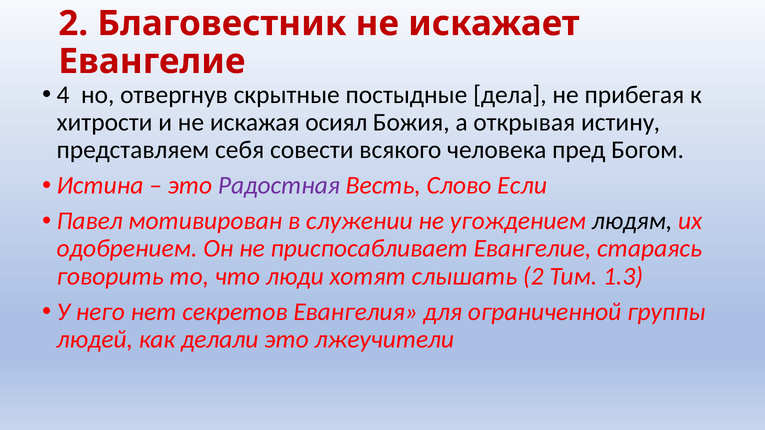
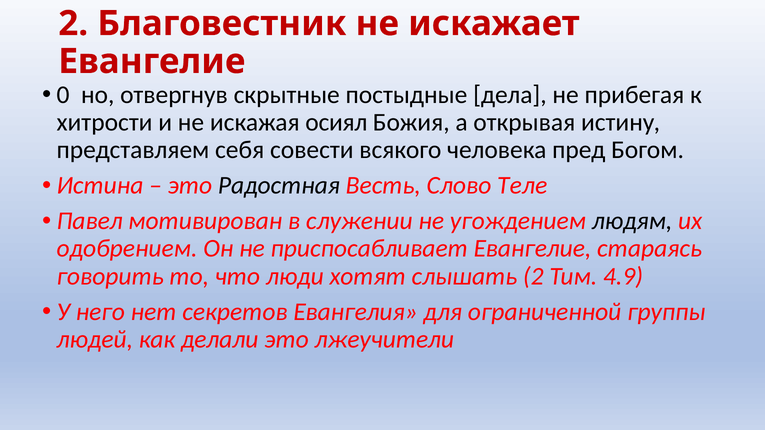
4: 4 -> 0
Радостная colour: purple -> black
Если: Если -> Теле
1.3: 1.3 -> 4.9
